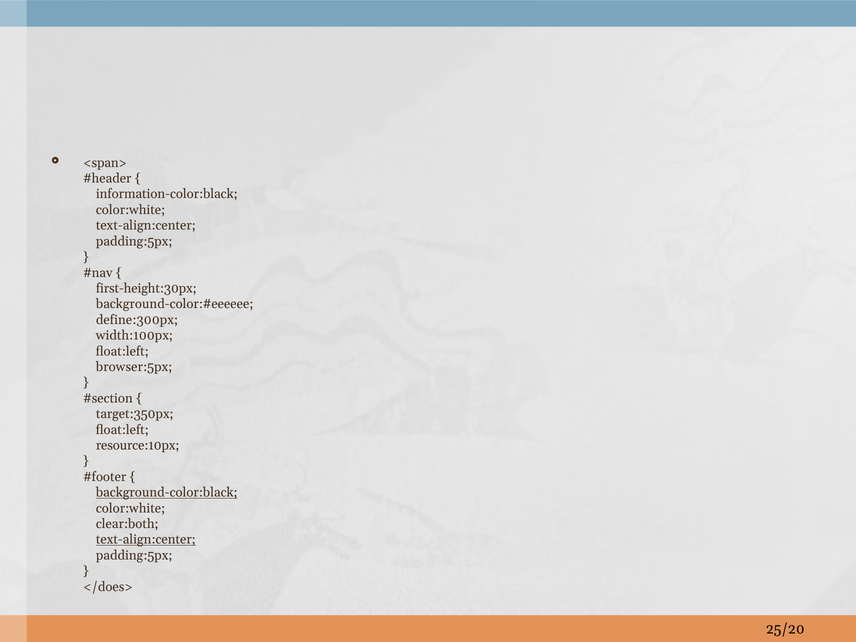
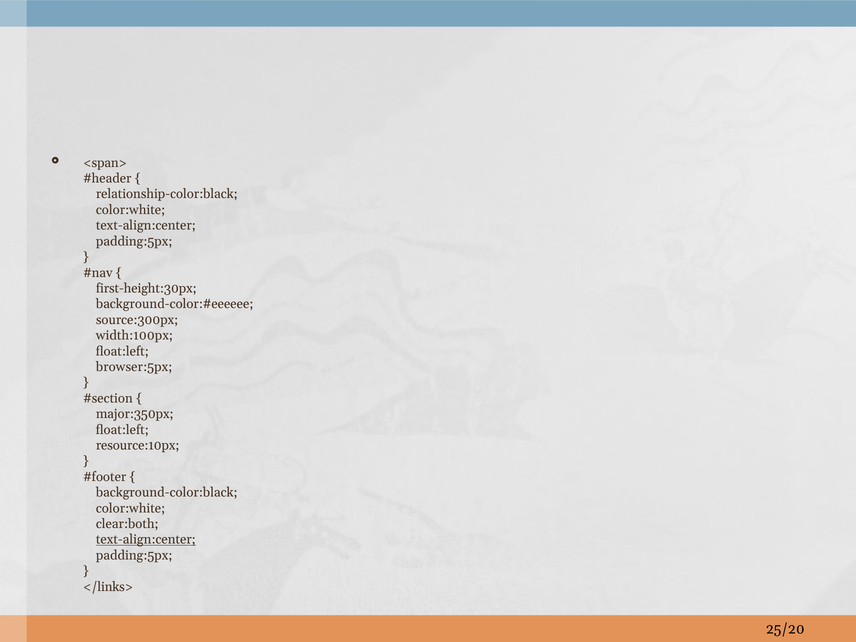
information-color:black: information-color:black -> relationship-color:black
define:300px: define:300px -> source:300px
target:350px: target:350px -> major:350px
background-color:black underline: present -> none
</does>: </does> -> </links>
